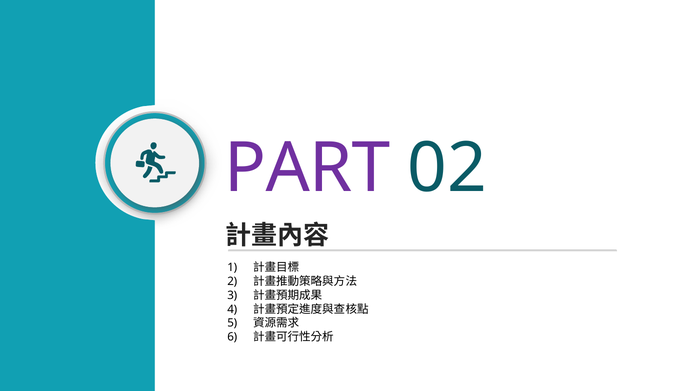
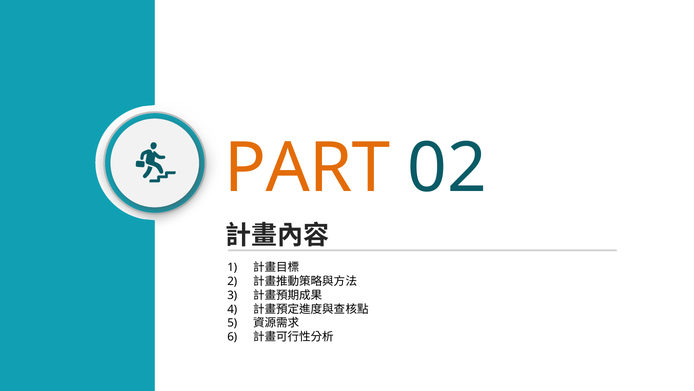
PART colour: purple -> orange
